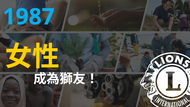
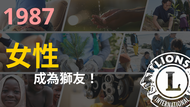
1987 colour: light blue -> pink
